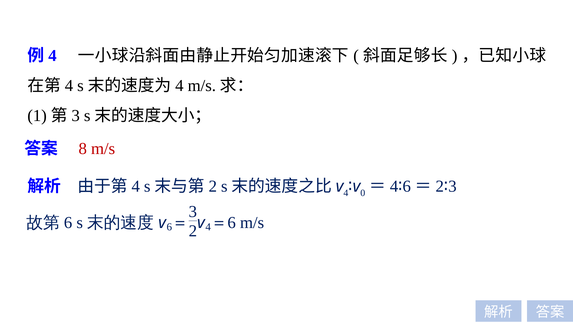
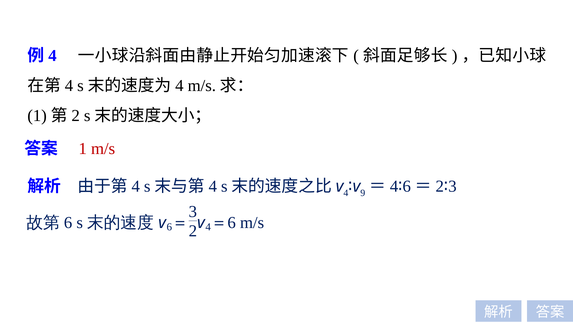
3 at (76, 116): 3 -> 2
8 at (83, 149): 8 -> 1
2 at (213, 187): 2 -> 4
0: 0 -> 9
